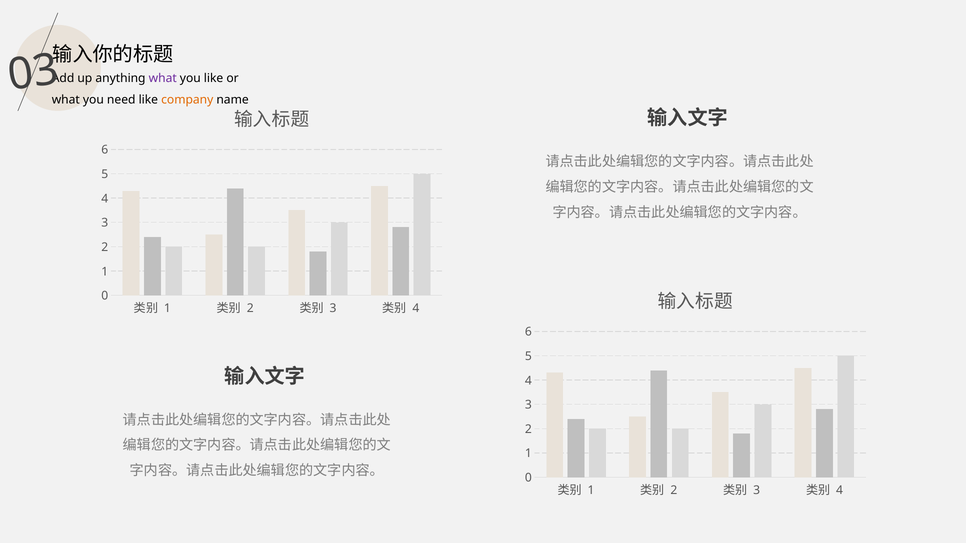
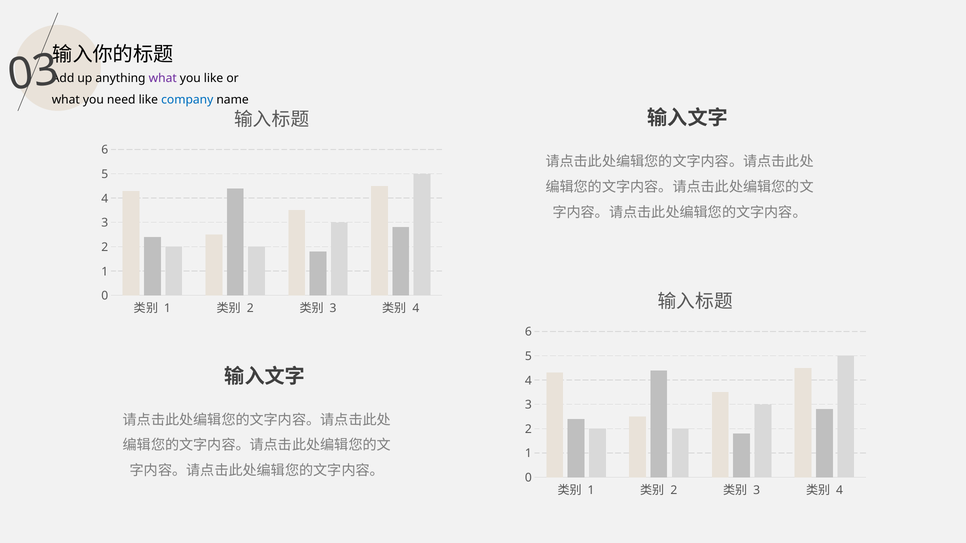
company colour: orange -> blue
